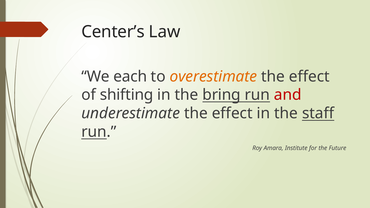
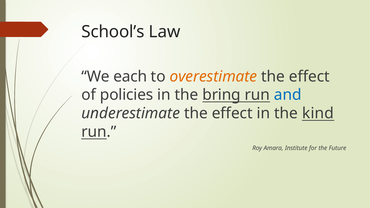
Center’s: Center’s -> School’s
shifting: shifting -> policies
and colour: red -> blue
staff: staff -> kind
